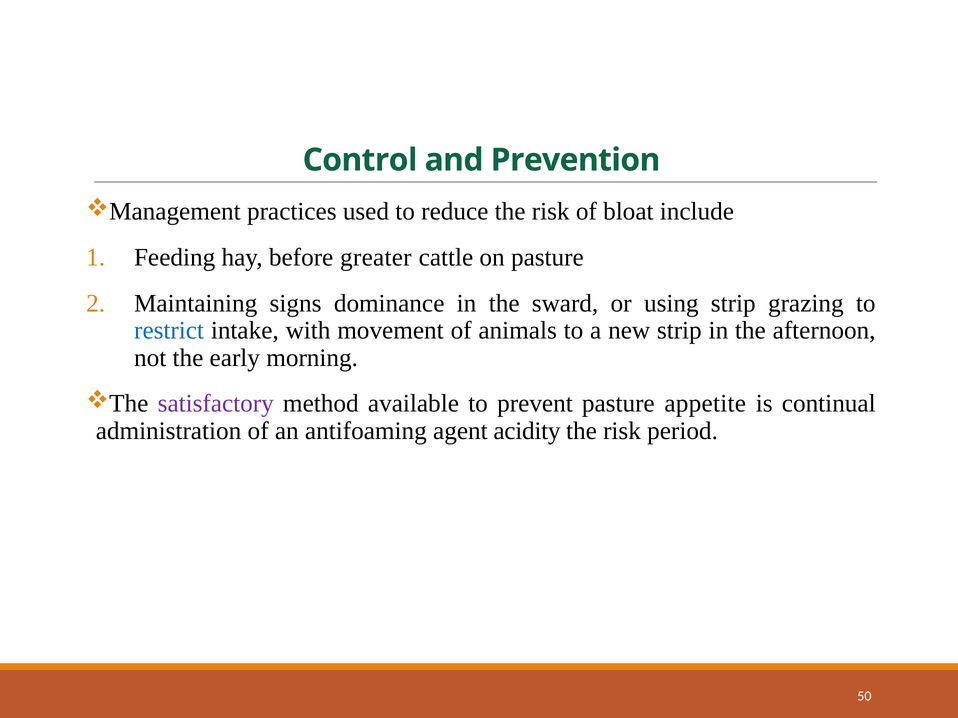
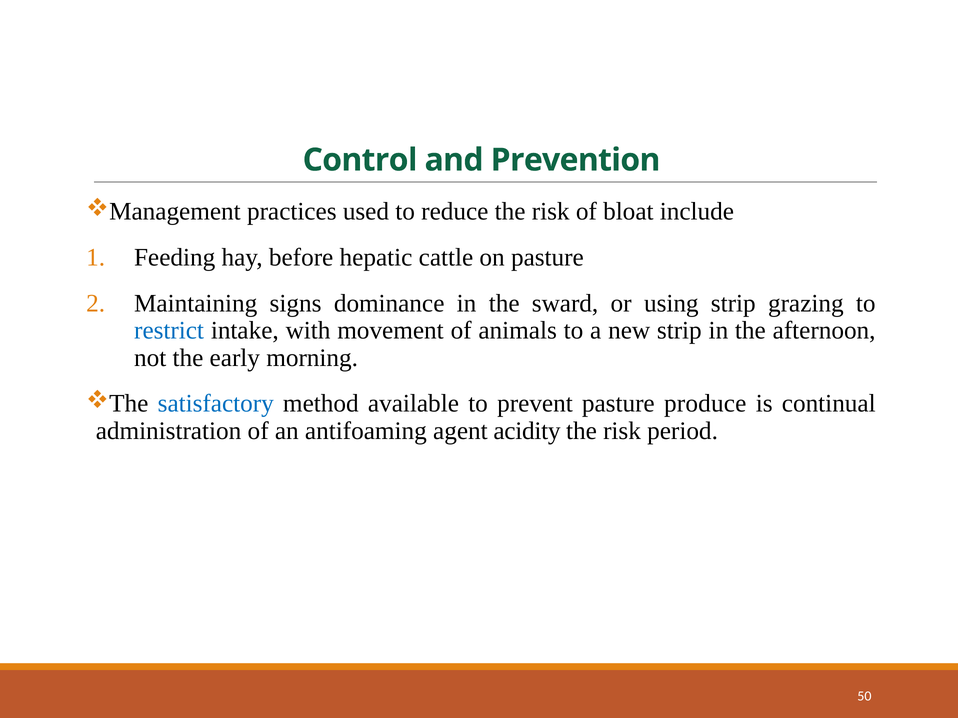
greater: greater -> hepatic
satisfactory colour: purple -> blue
appetite: appetite -> produce
